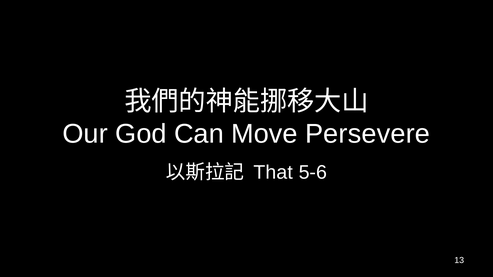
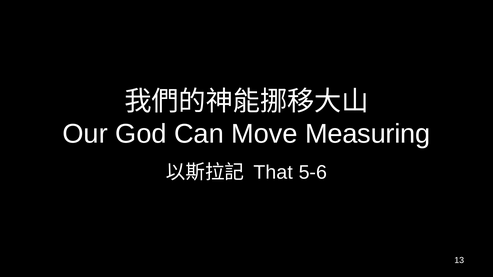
Persevere: Persevere -> Measuring
